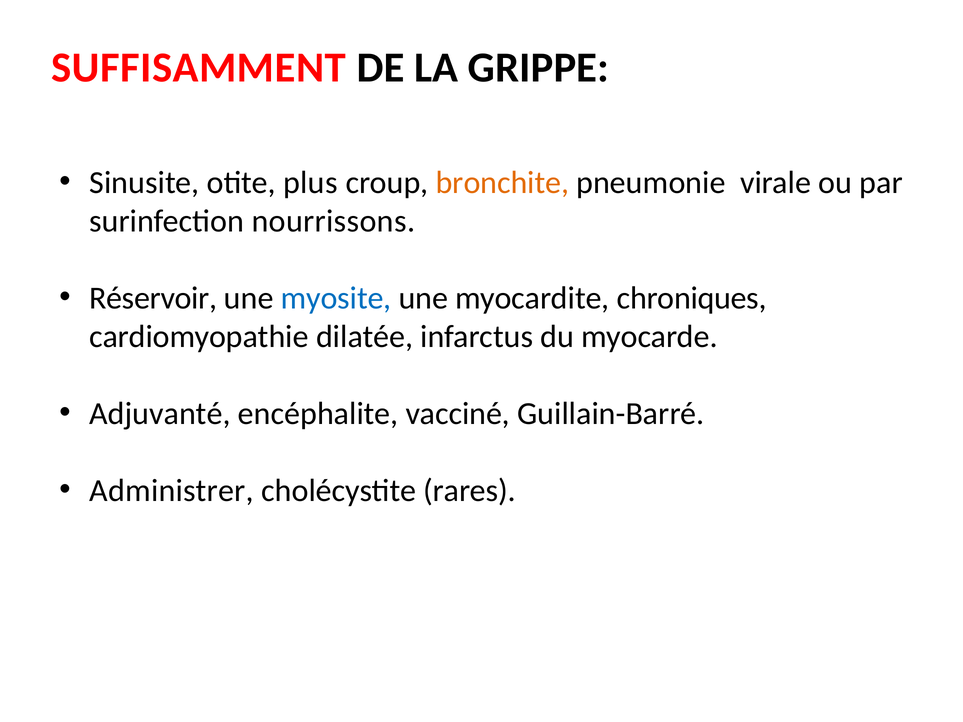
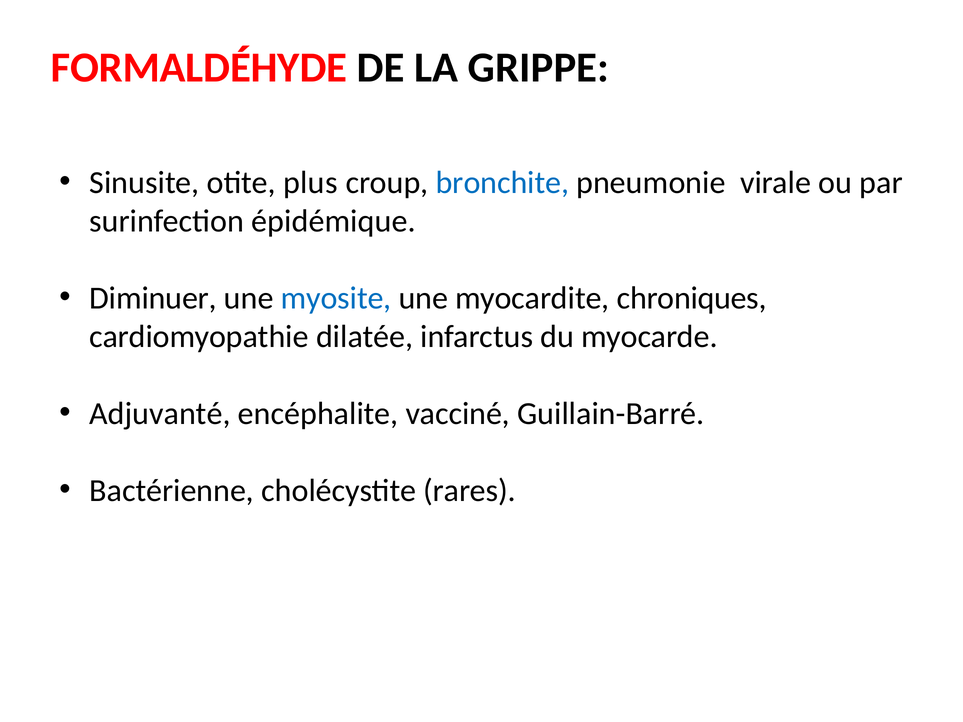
SUFFISAMMENT: SUFFISAMMENT -> FORMALDÉHYDE
bronchite colour: orange -> blue
nourrissons: nourrissons -> épidémique
Réservoir: Réservoir -> Diminuer
Administrer: Administrer -> Bactérienne
